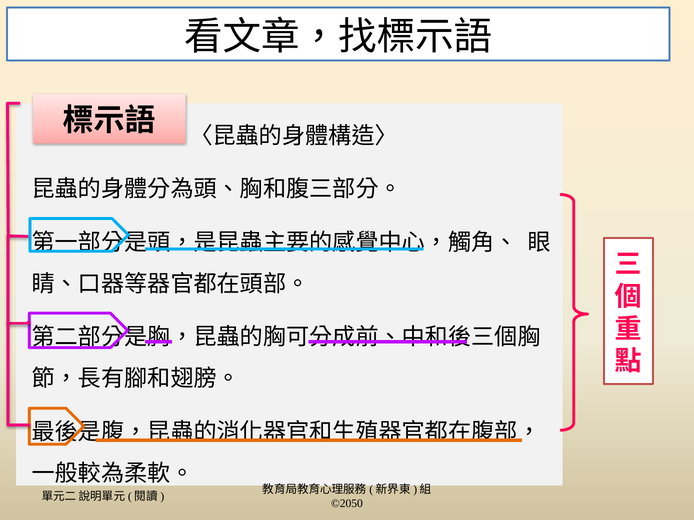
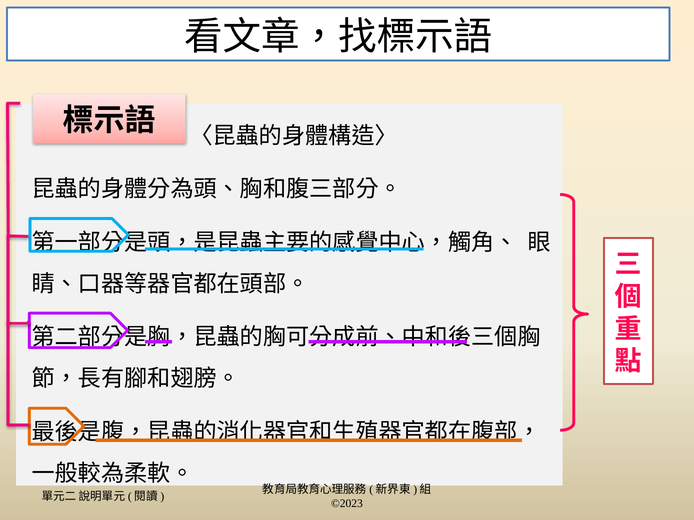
©2050: ©2050 -> ©2023
